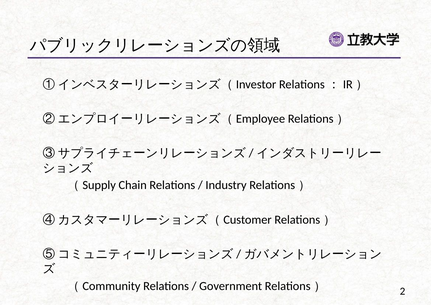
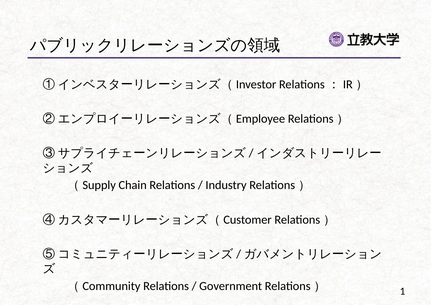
2: 2 -> 1
